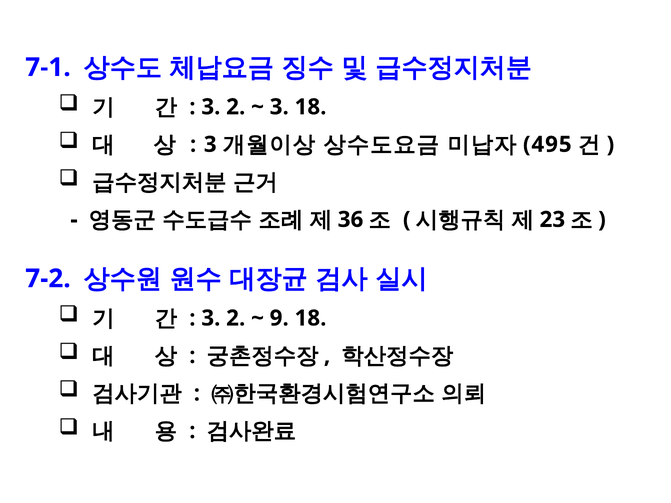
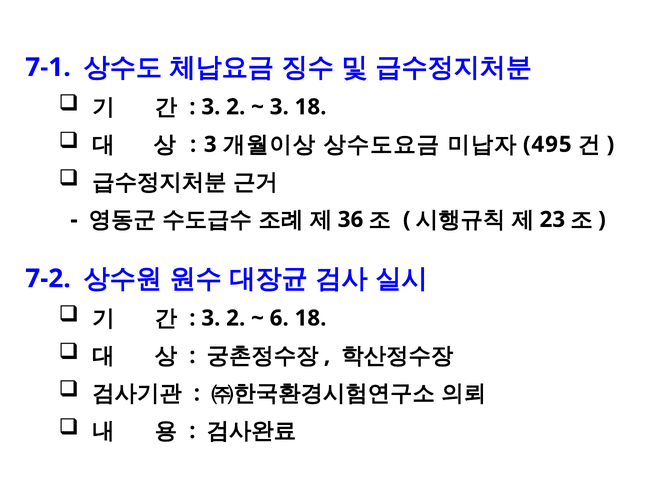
9: 9 -> 6
